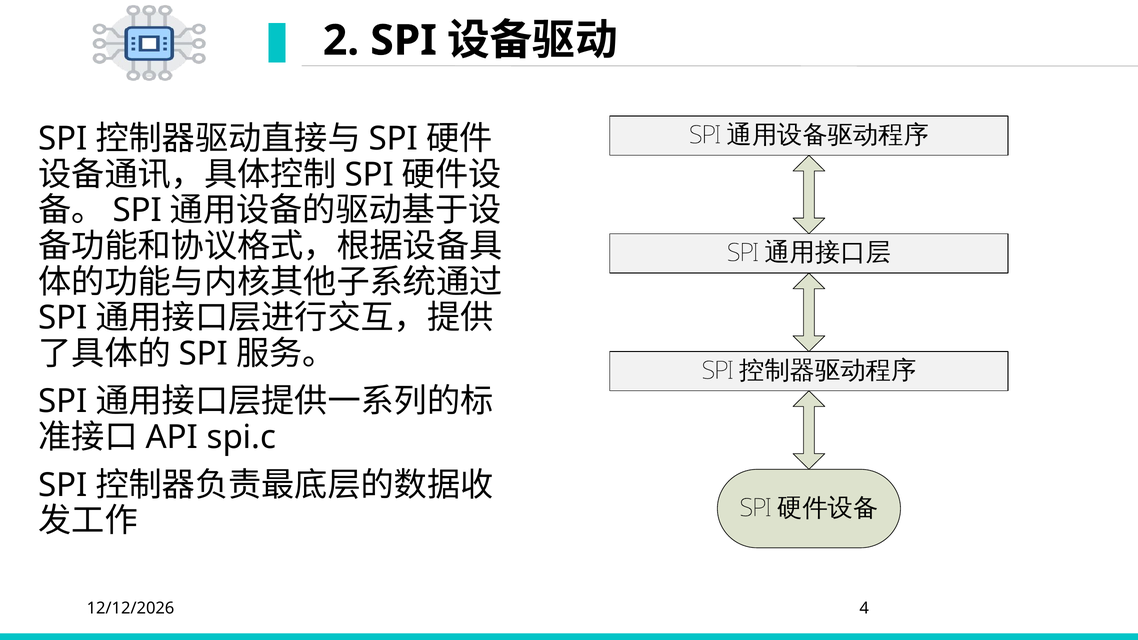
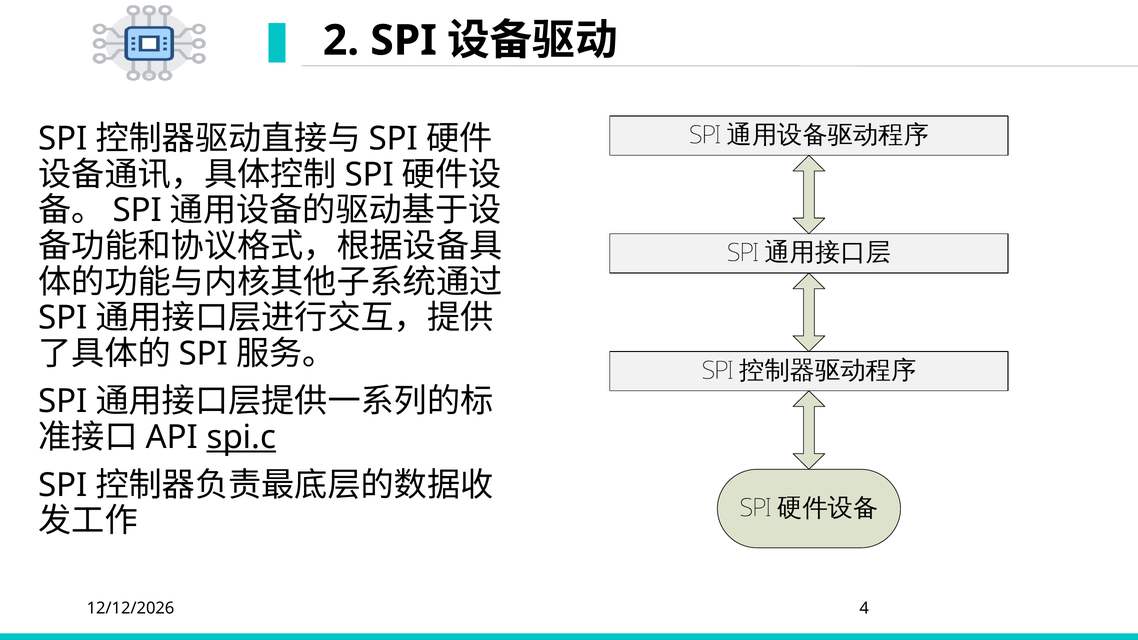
spi.c underline: none -> present
